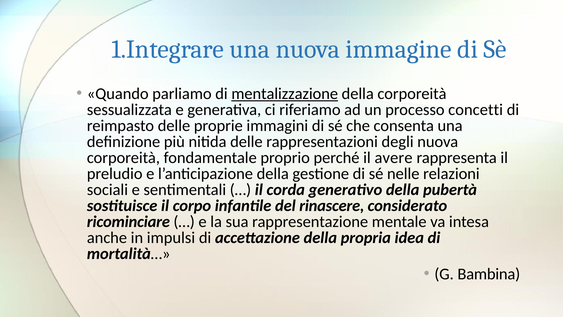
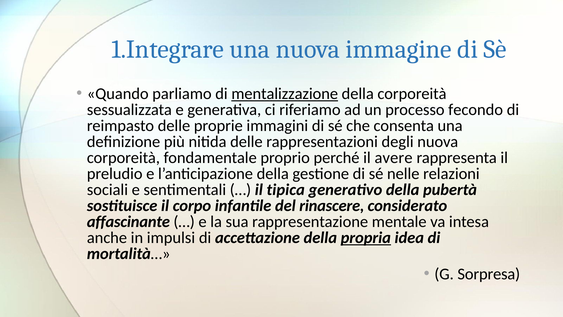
concetti: concetti -> fecondo
corda: corda -> tipica
ricominciare: ricominciare -> affascinante
propria underline: none -> present
Bambina: Bambina -> Sorpresa
